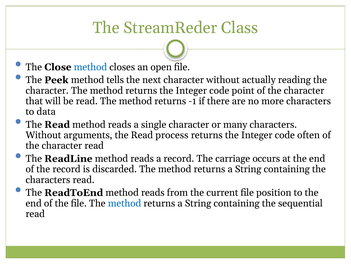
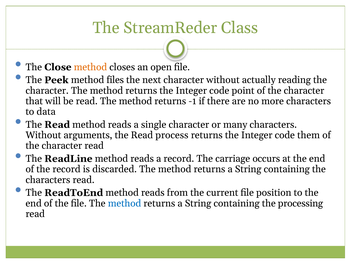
method at (90, 67) colour: blue -> orange
tells: tells -> files
often: often -> them
sequential: sequential -> processing
